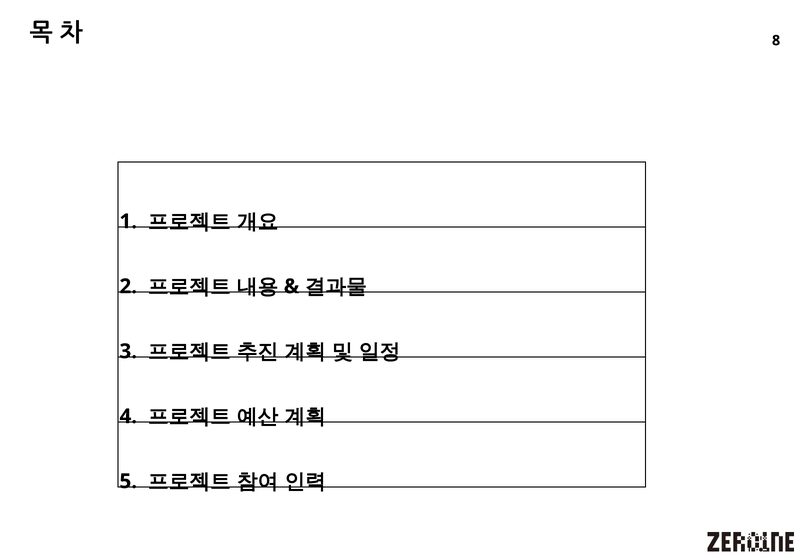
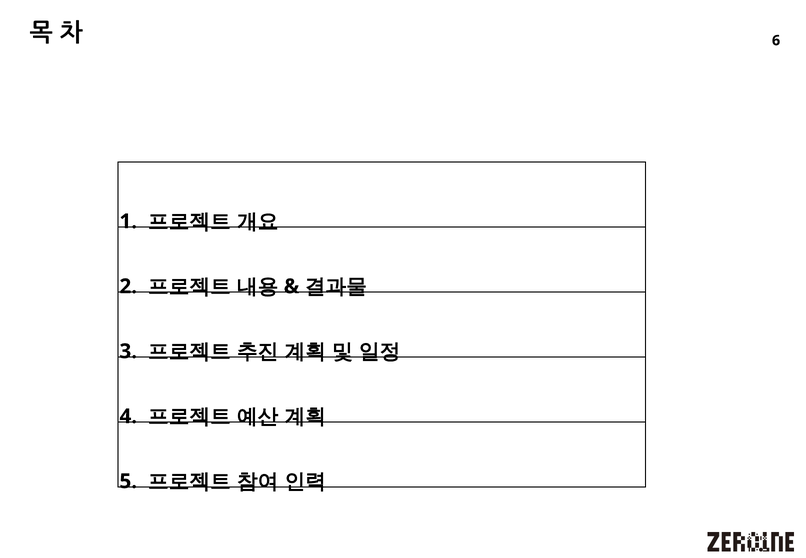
8: 8 -> 6
